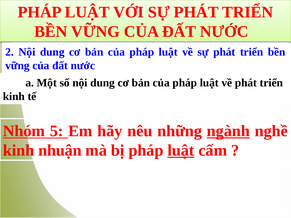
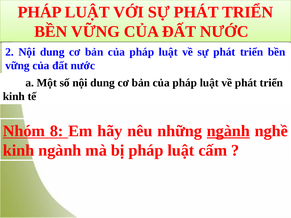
5: 5 -> 8
kinh nhuận: nhuận -> ngành
luật at (181, 150) underline: present -> none
